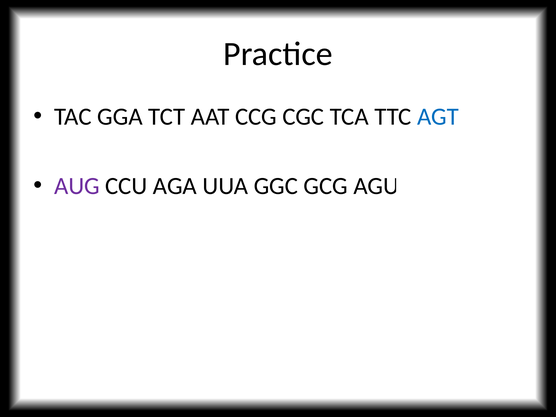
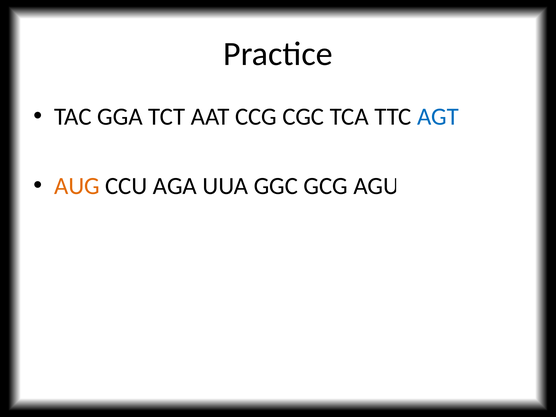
AUG colour: purple -> orange
